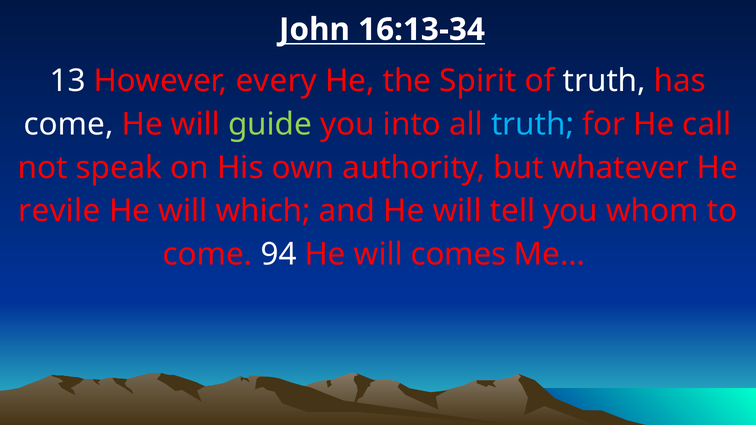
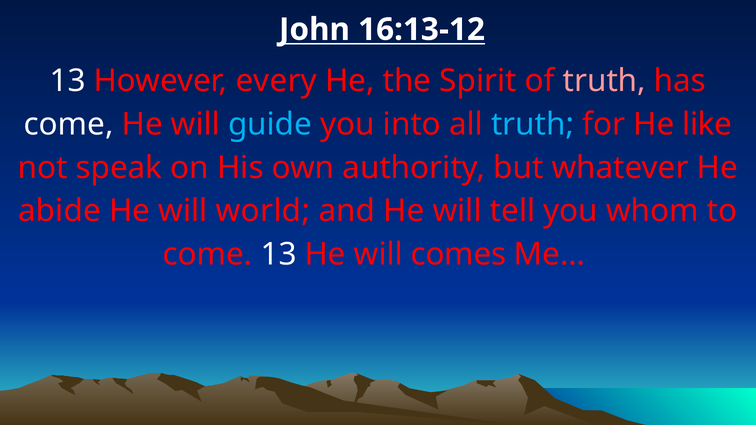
16:13-34: 16:13-34 -> 16:13-12
truth at (604, 81) colour: white -> pink
guide colour: light green -> light blue
call: call -> like
revile: revile -> abide
which: which -> world
come 94: 94 -> 13
